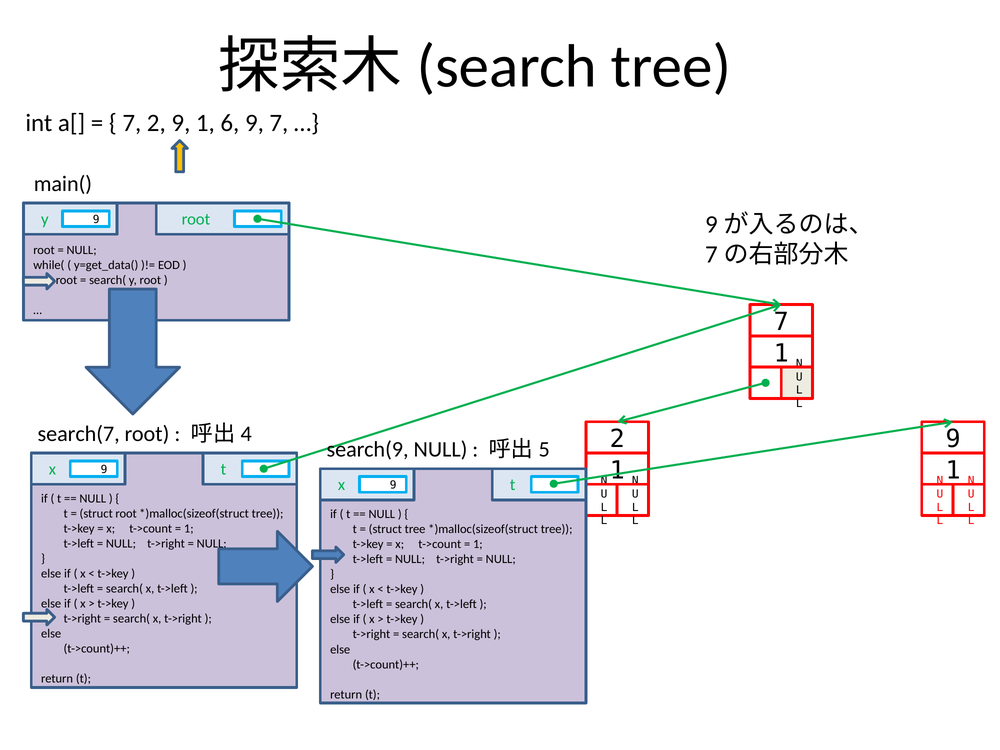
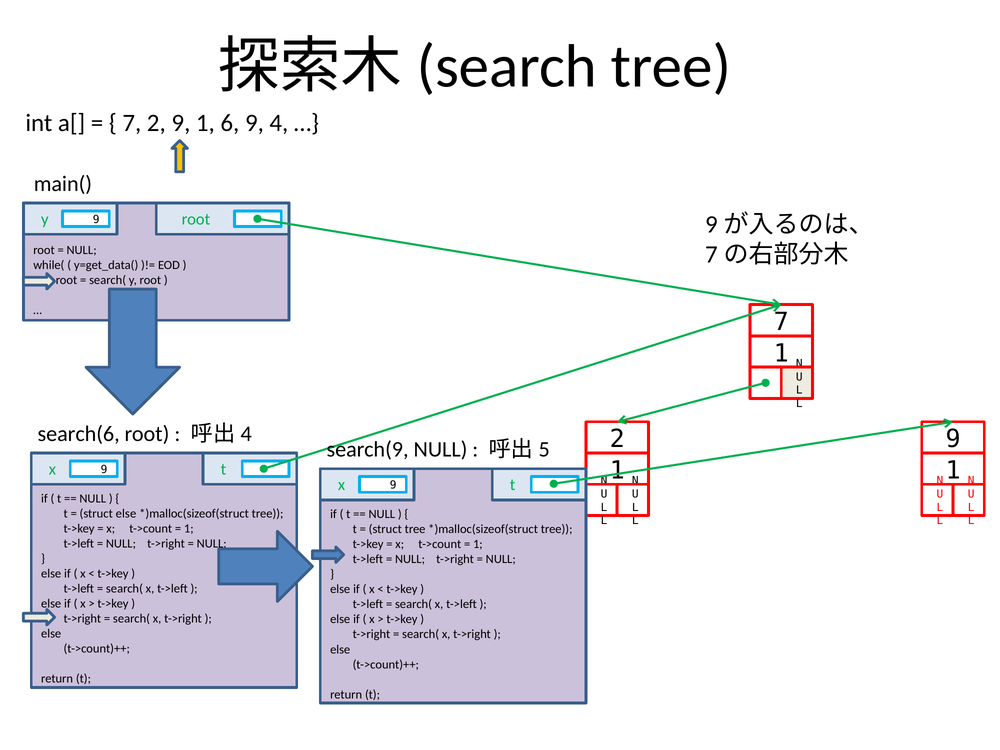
9 7: 7 -> 4
search(7: search(7 -> search(6
struct root: root -> else
